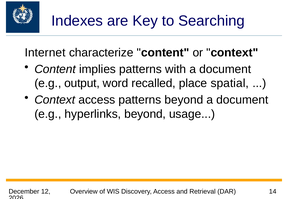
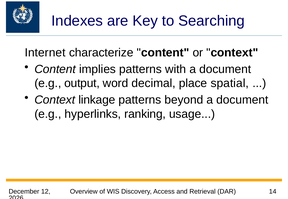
recalled: recalled -> decimal
Context access: access -> linkage
hyperlinks beyond: beyond -> ranking
